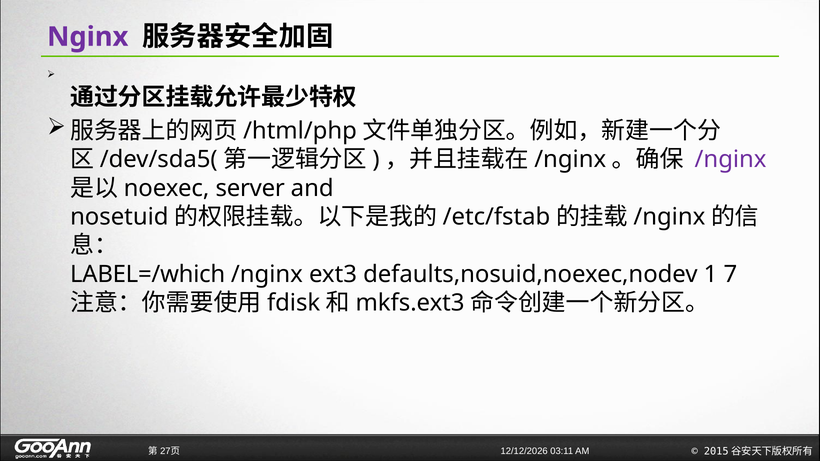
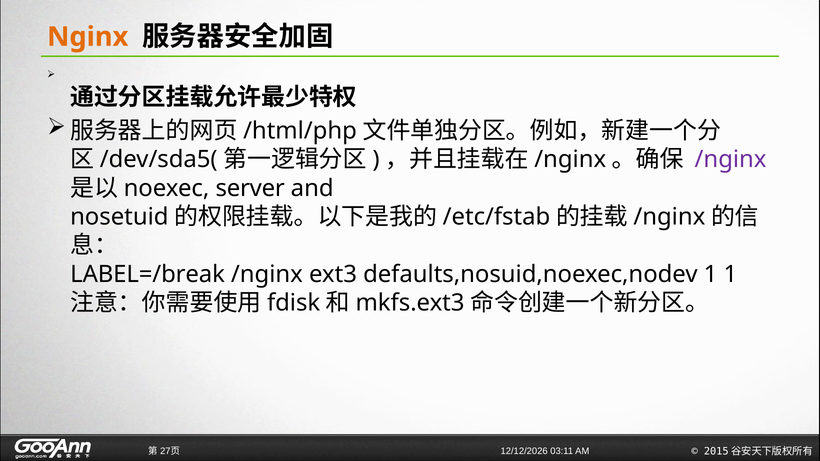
Nginx colour: purple -> orange
LABEL=/which: LABEL=/which -> LABEL=/break
1 7: 7 -> 1
